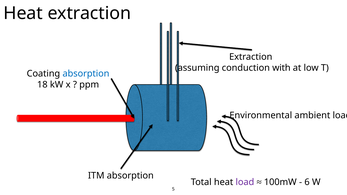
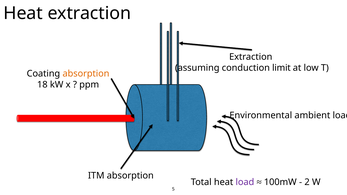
with: with -> limit
absorption at (86, 74) colour: blue -> orange
6: 6 -> 2
